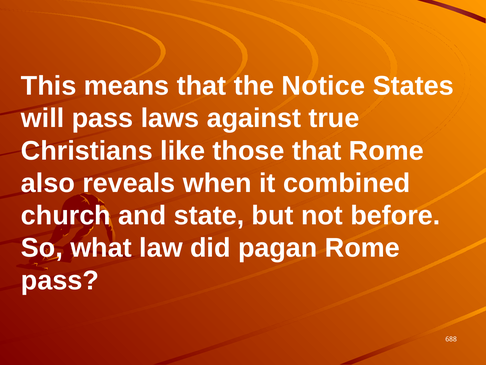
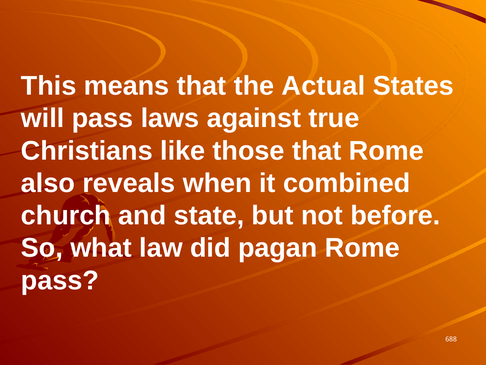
Notice: Notice -> Actual
